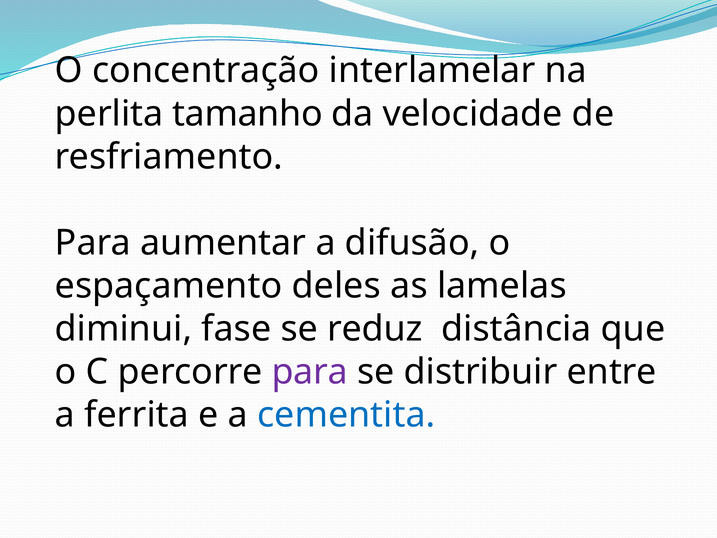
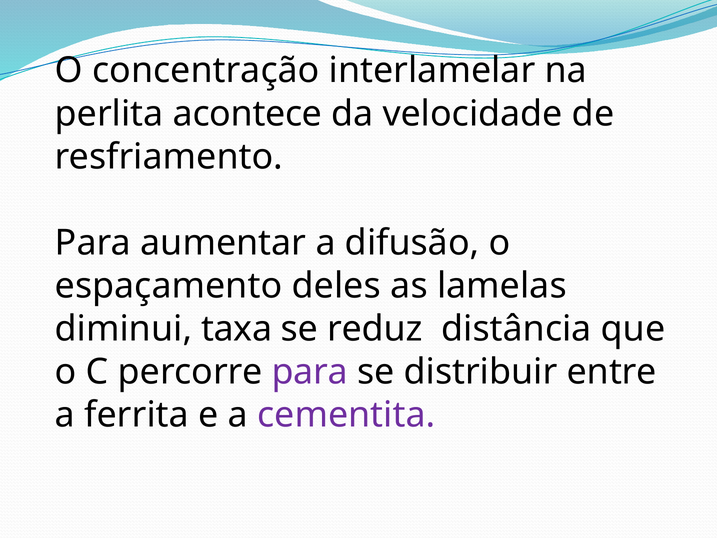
tamanho: tamanho -> acontece
fase: fase -> taxa
cementita colour: blue -> purple
